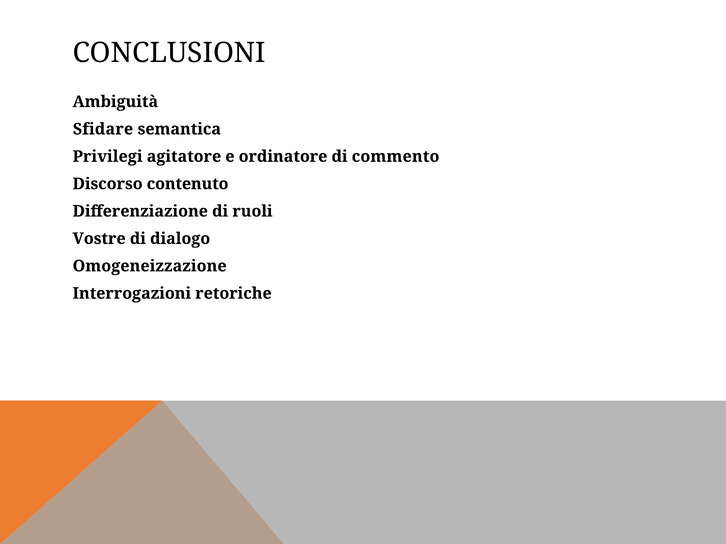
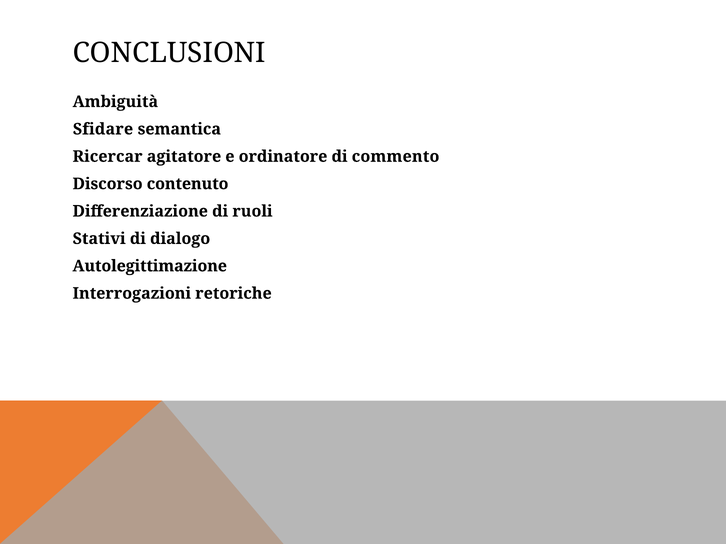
Privilegi: Privilegi -> Ricercar
Vostre: Vostre -> Stativi
Omogeneizzazione: Omogeneizzazione -> Autolegittimazione
